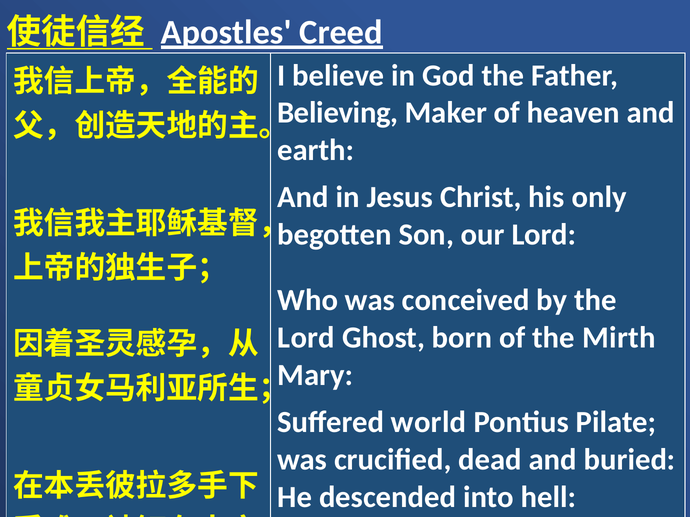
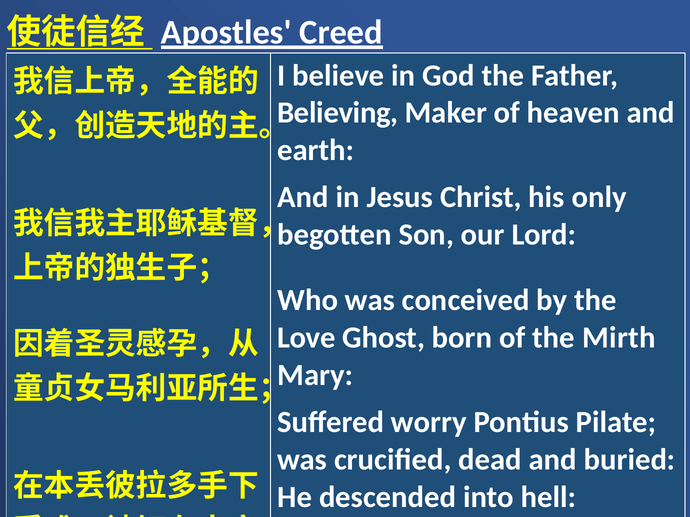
Lord at (306, 338): Lord -> Love
world: world -> worry
